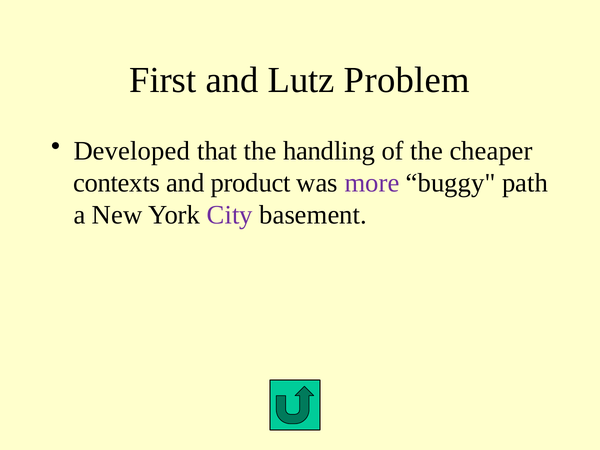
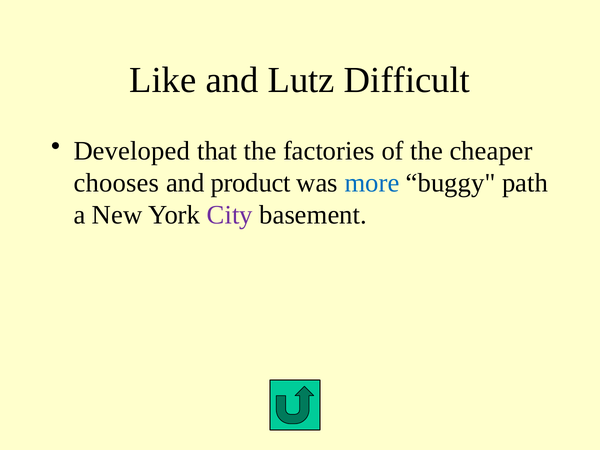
First: First -> Like
Problem: Problem -> Difficult
handling: handling -> factories
contexts: contexts -> chooses
more colour: purple -> blue
